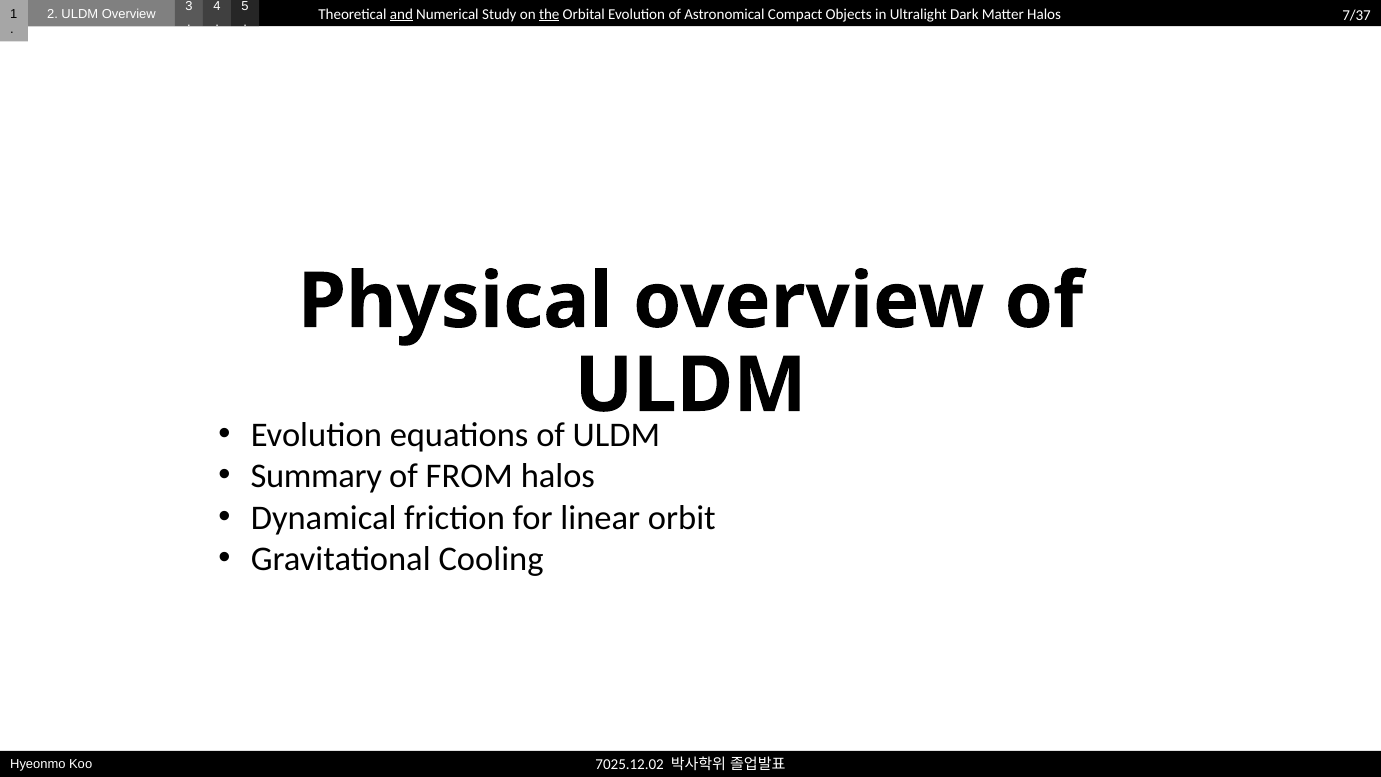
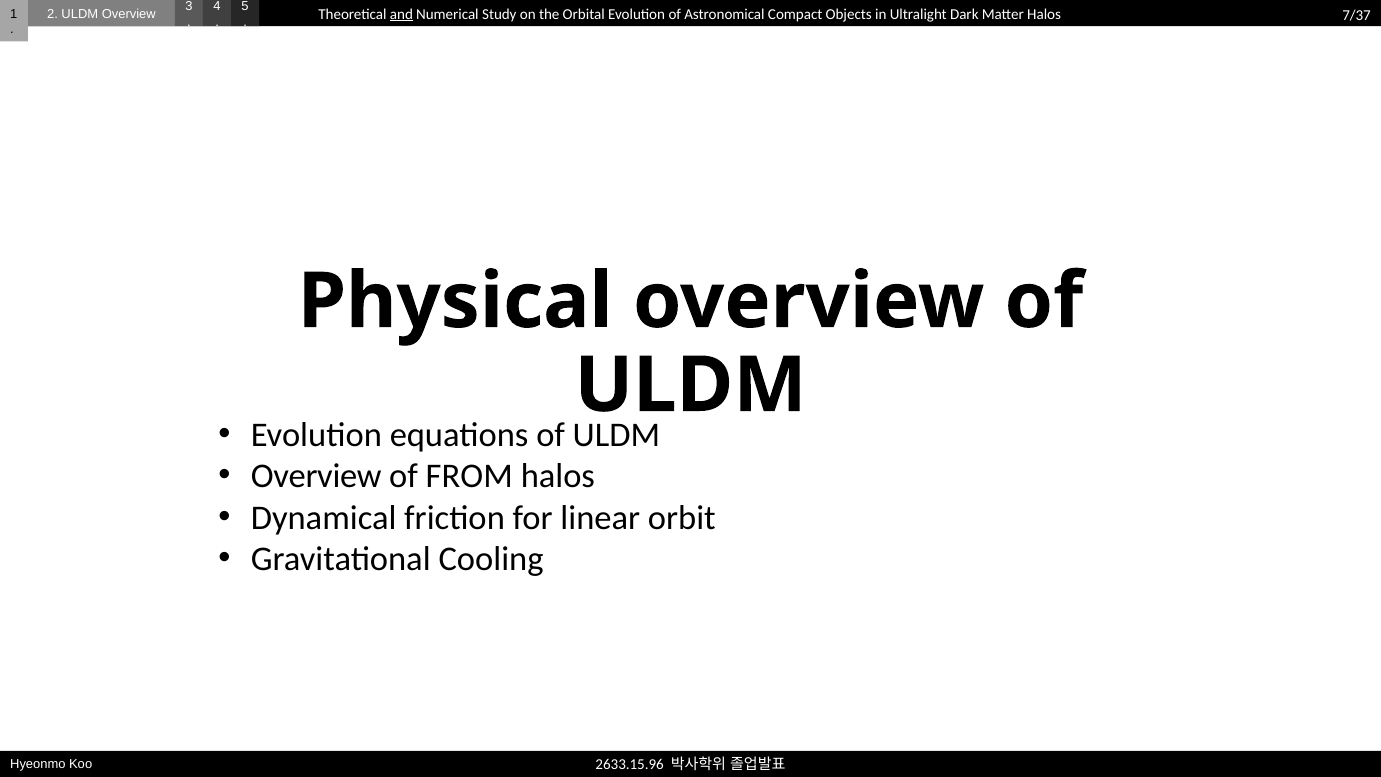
the underline: present -> none
Summary at (316, 476): Summary -> Overview
7025.12.02: 7025.12.02 -> 2633.15.96
